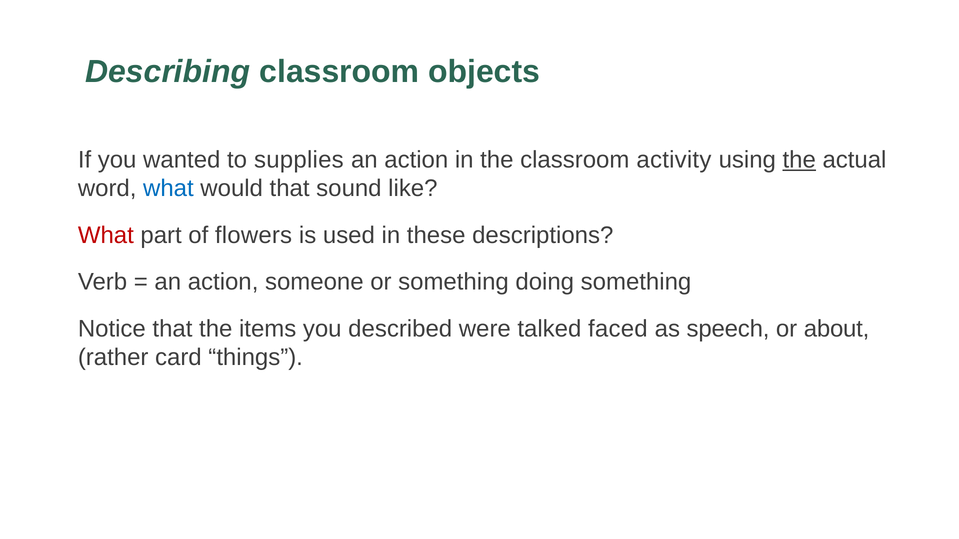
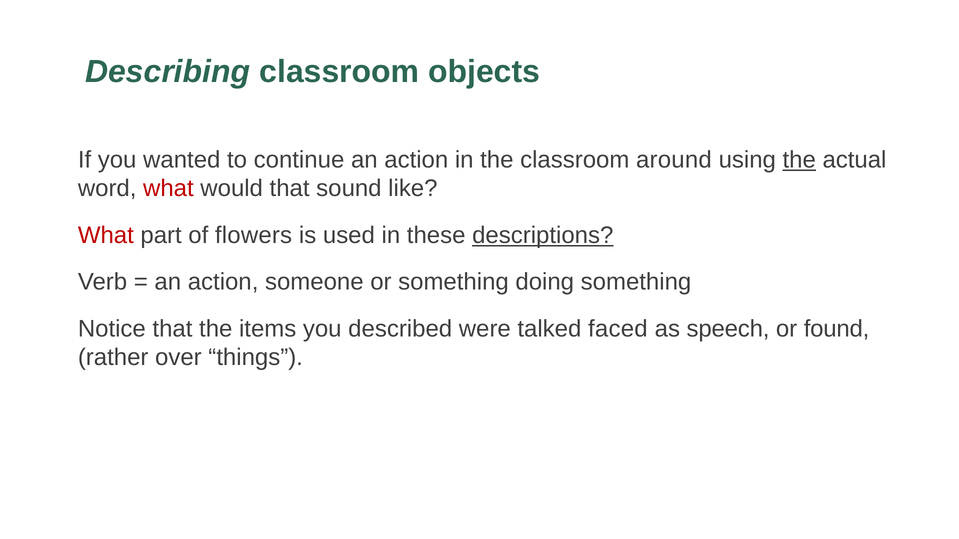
supplies: supplies -> continue
activity: activity -> around
what at (168, 189) colour: blue -> red
descriptions underline: none -> present
about: about -> found
card: card -> over
